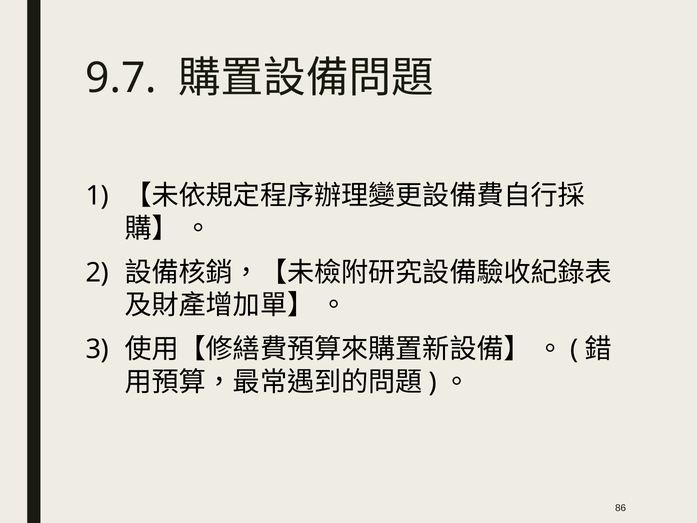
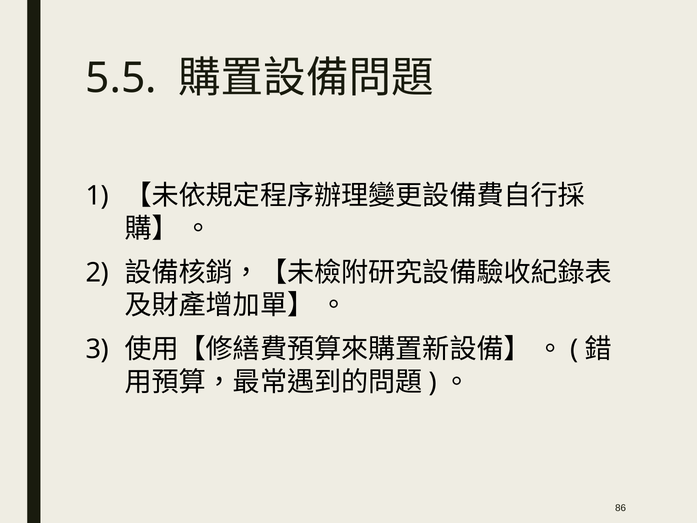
9.7: 9.7 -> 5.5
